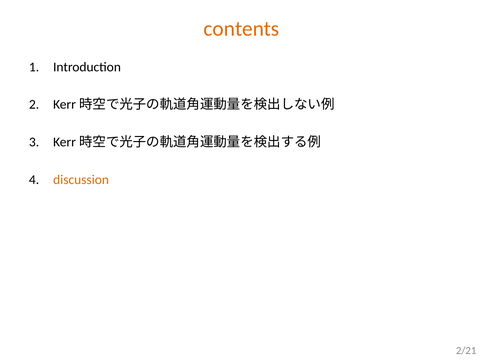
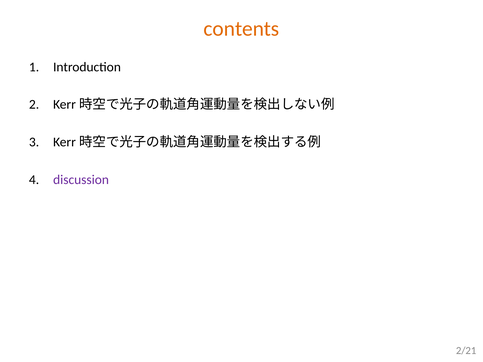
discussion colour: orange -> purple
